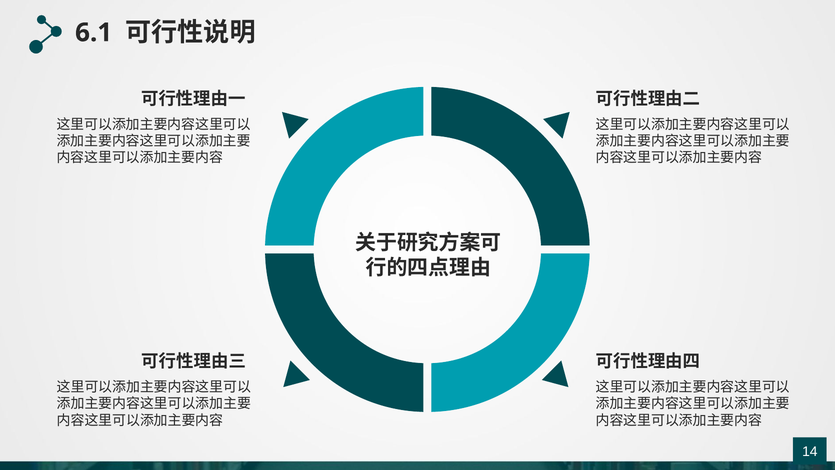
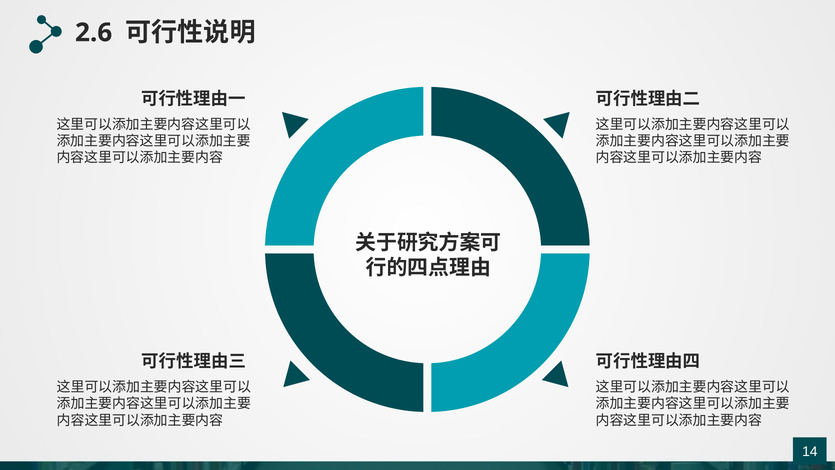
6.1: 6.1 -> 2.6
